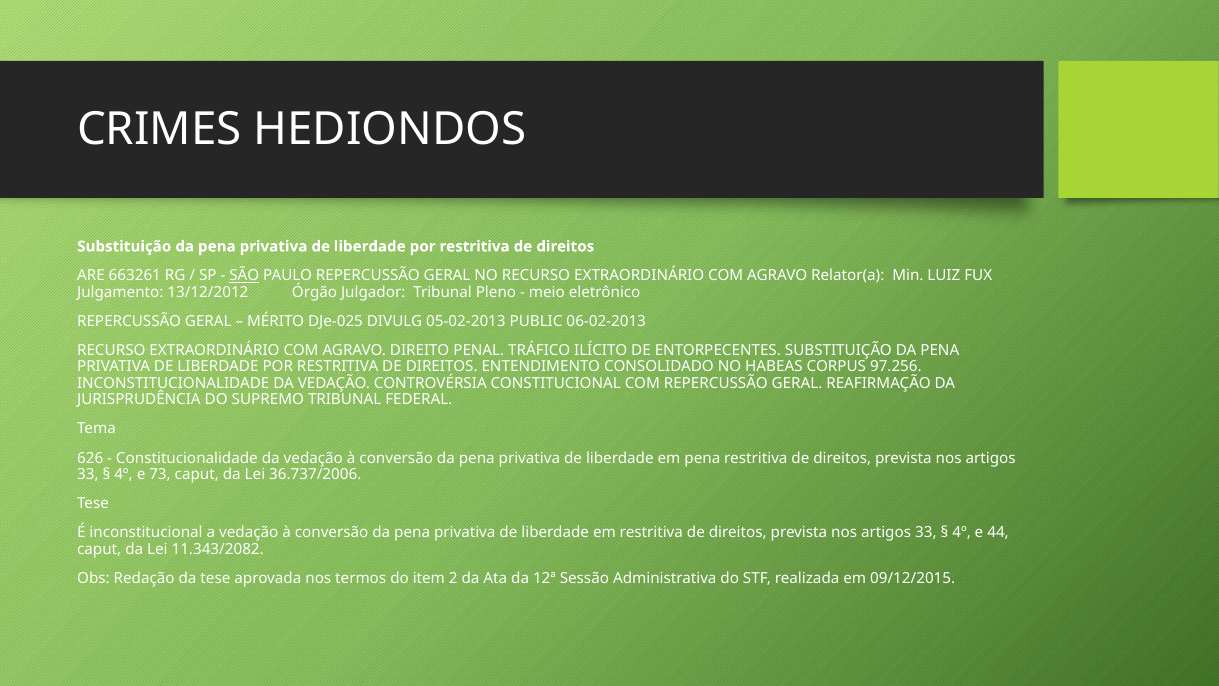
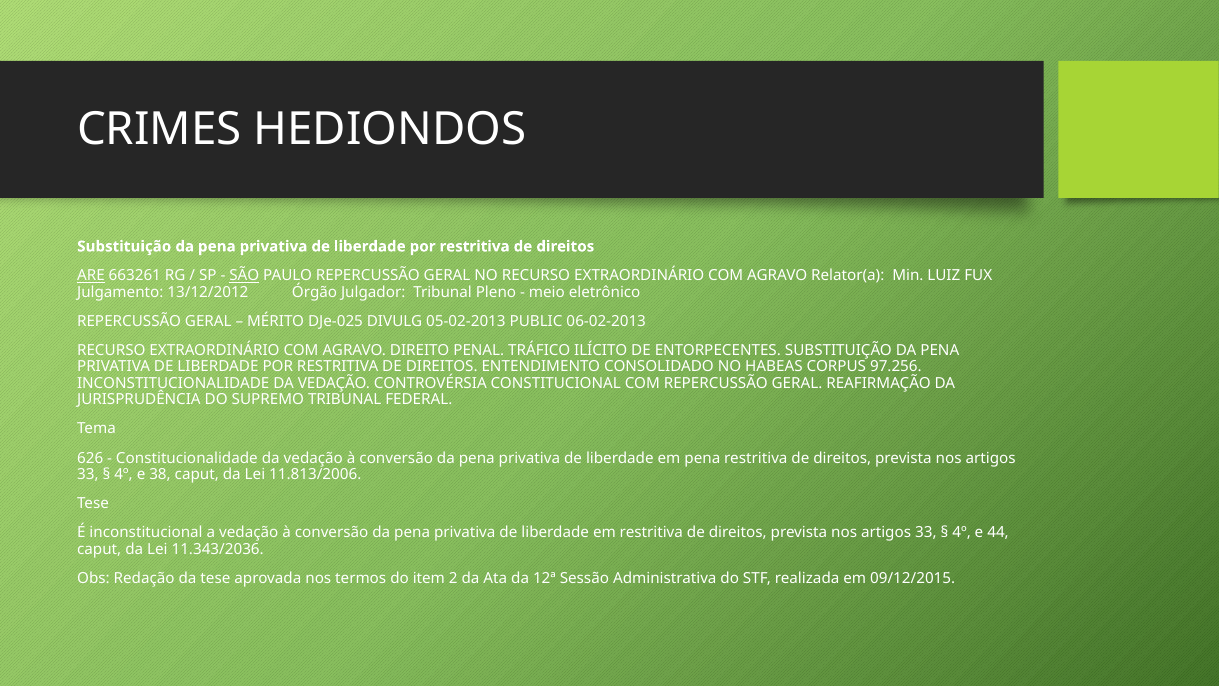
ARE underline: none -> present
73: 73 -> 38
36.737/2006: 36.737/2006 -> 11.813/2006
11.343/2082: 11.343/2082 -> 11.343/2036
